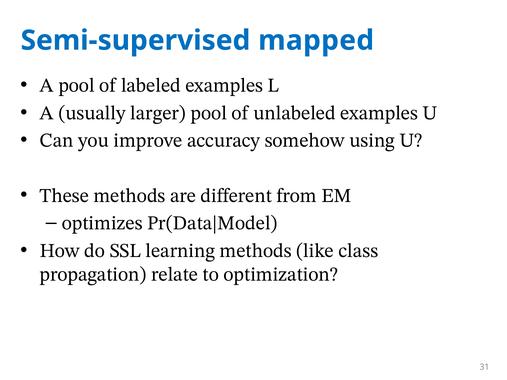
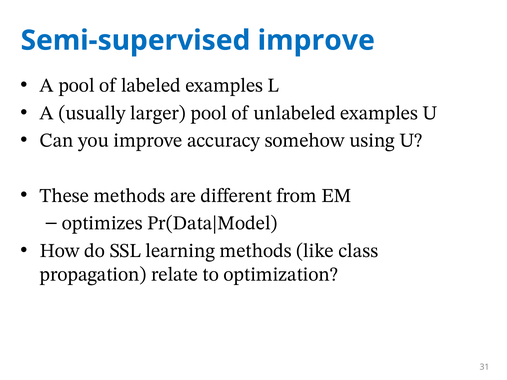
Semi-supervised mapped: mapped -> improve
